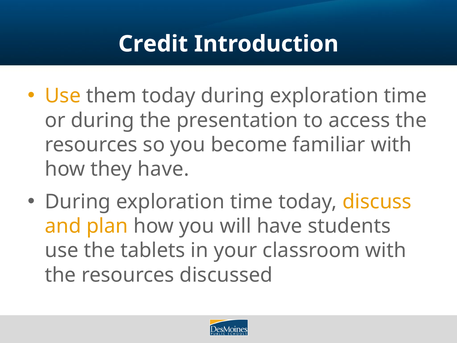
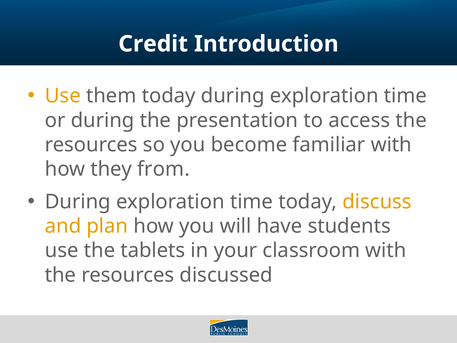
they have: have -> from
